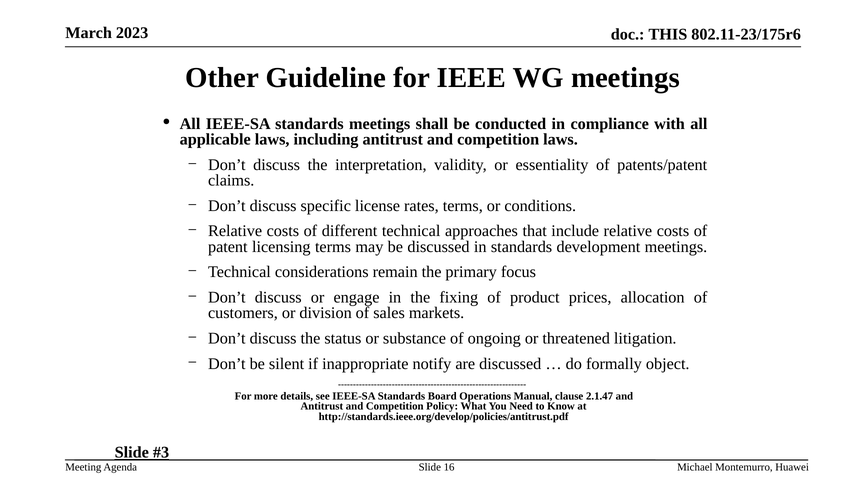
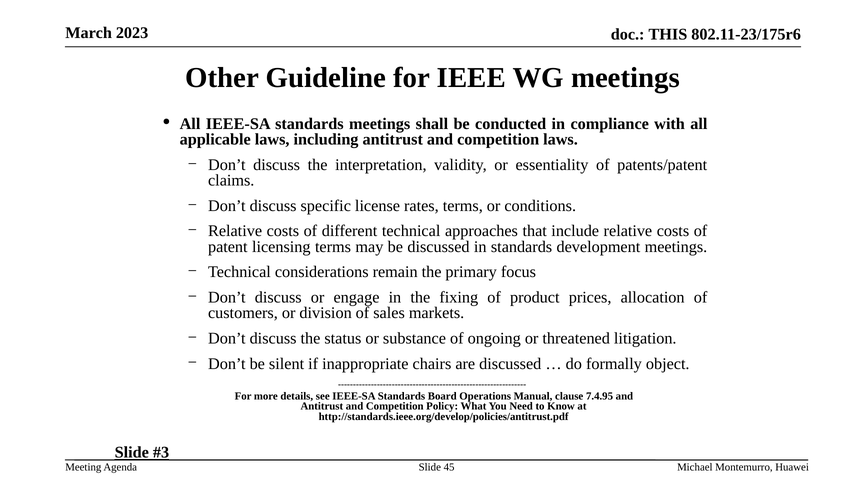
notify: notify -> chairs
2.1.47: 2.1.47 -> 7.4.95
16: 16 -> 45
